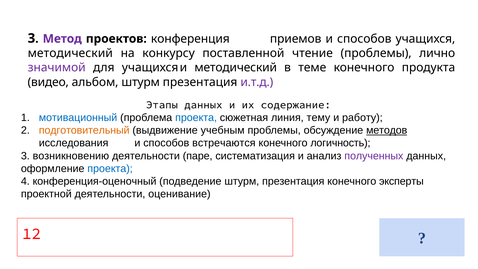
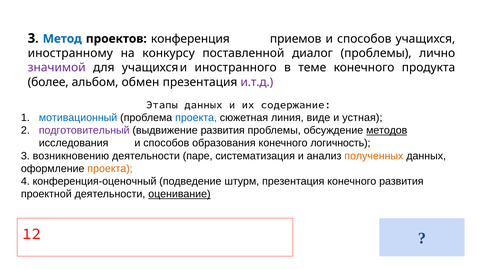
Метод colour: purple -> blue
методический at (70, 53): методический -> иностранному
чтение: чтение -> диалог
методический at (236, 68): методический -> иностранного
видео: видео -> более
альбом штурм: штурм -> обмен
тему: тему -> виде
работу: работу -> устная
подготовительный colour: orange -> purple
выдвижение учебным: учебным -> развития
встречаются: встречаются -> образования
полученных colour: purple -> orange
проекта at (110, 169) colour: blue -> orange
конечного эксперты: эксперты -> развития
оценивание underline: none -> present
